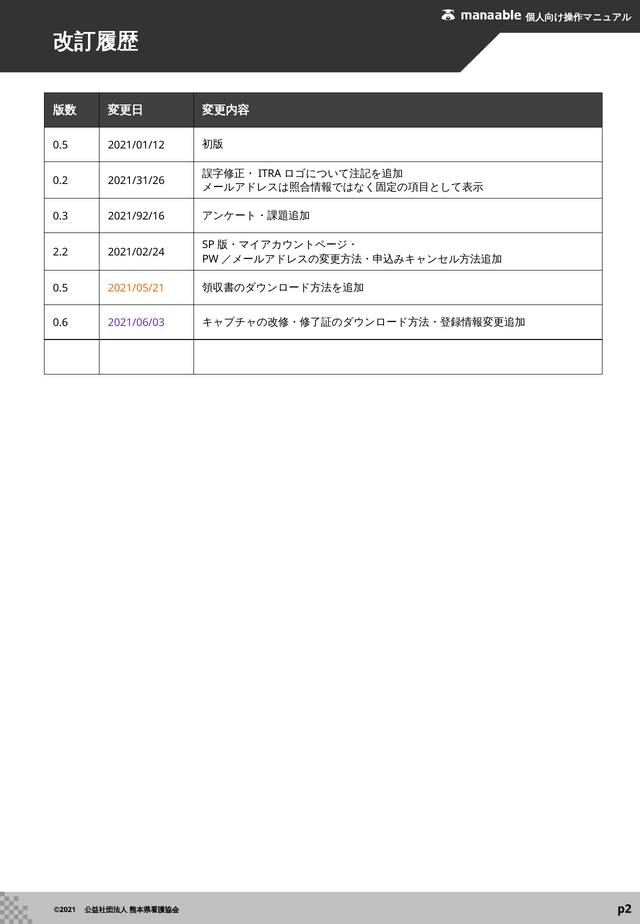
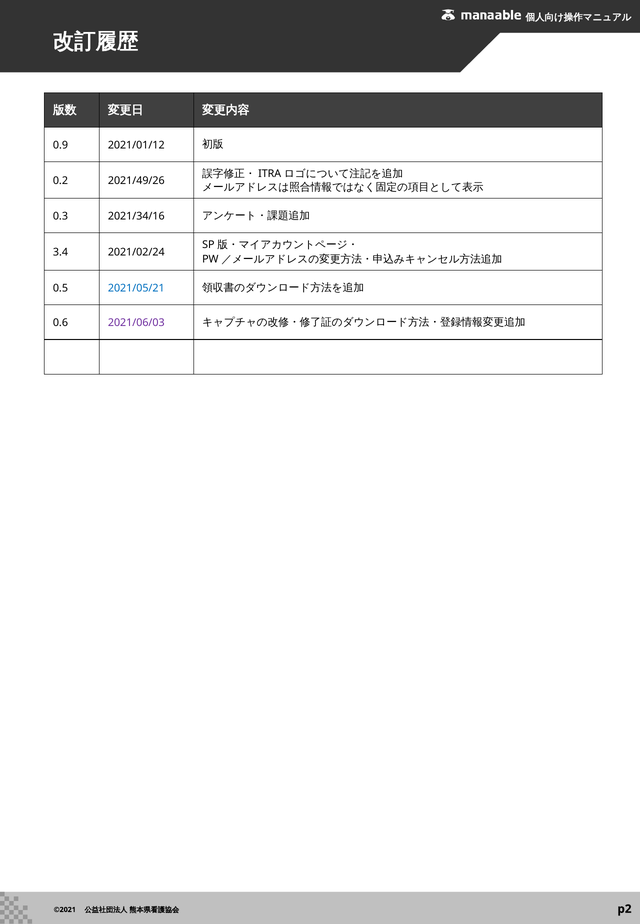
0.5 at (61, 145): 0.5 -> 0.9
2021/31/26: 2021/31/26 -> 2021/49/26
2021/92/16: 2021/92/16 -> 2021/34/16
2.2: 2.2 -> 3.4
2021/05/21 colour: orange -> blue
